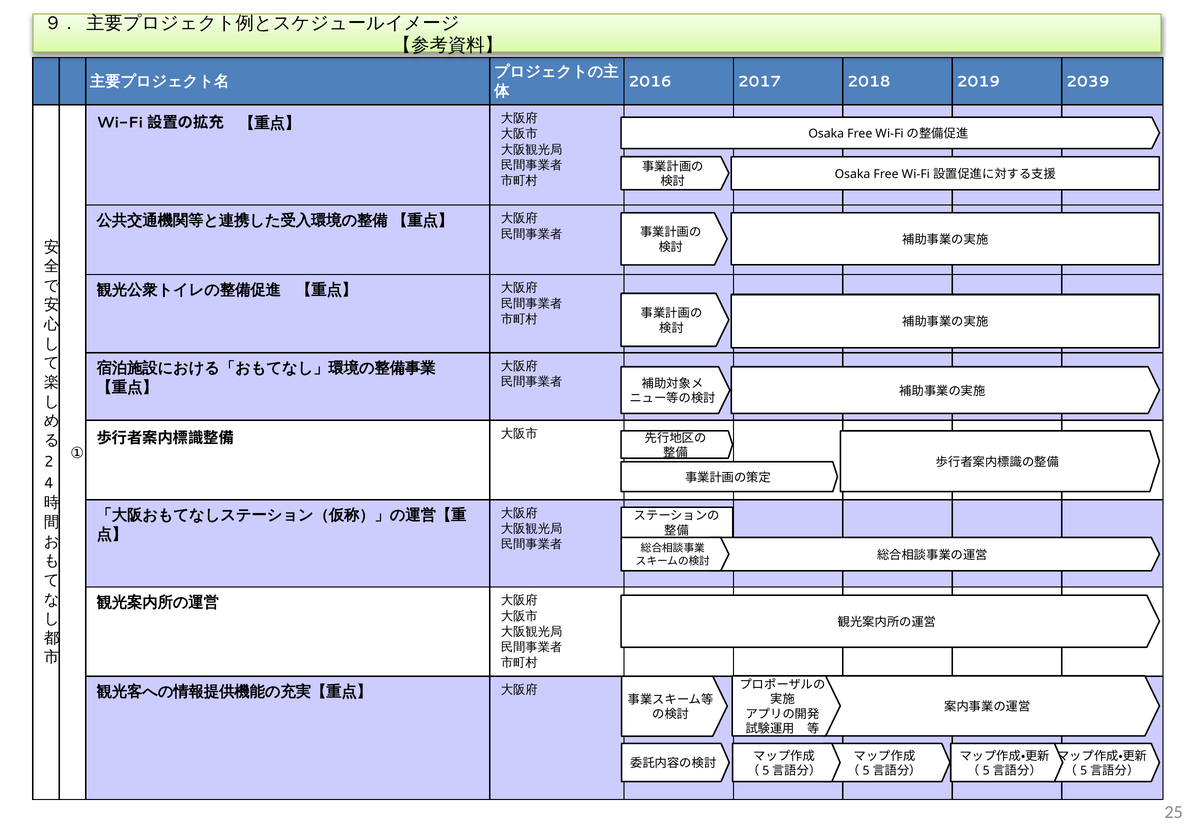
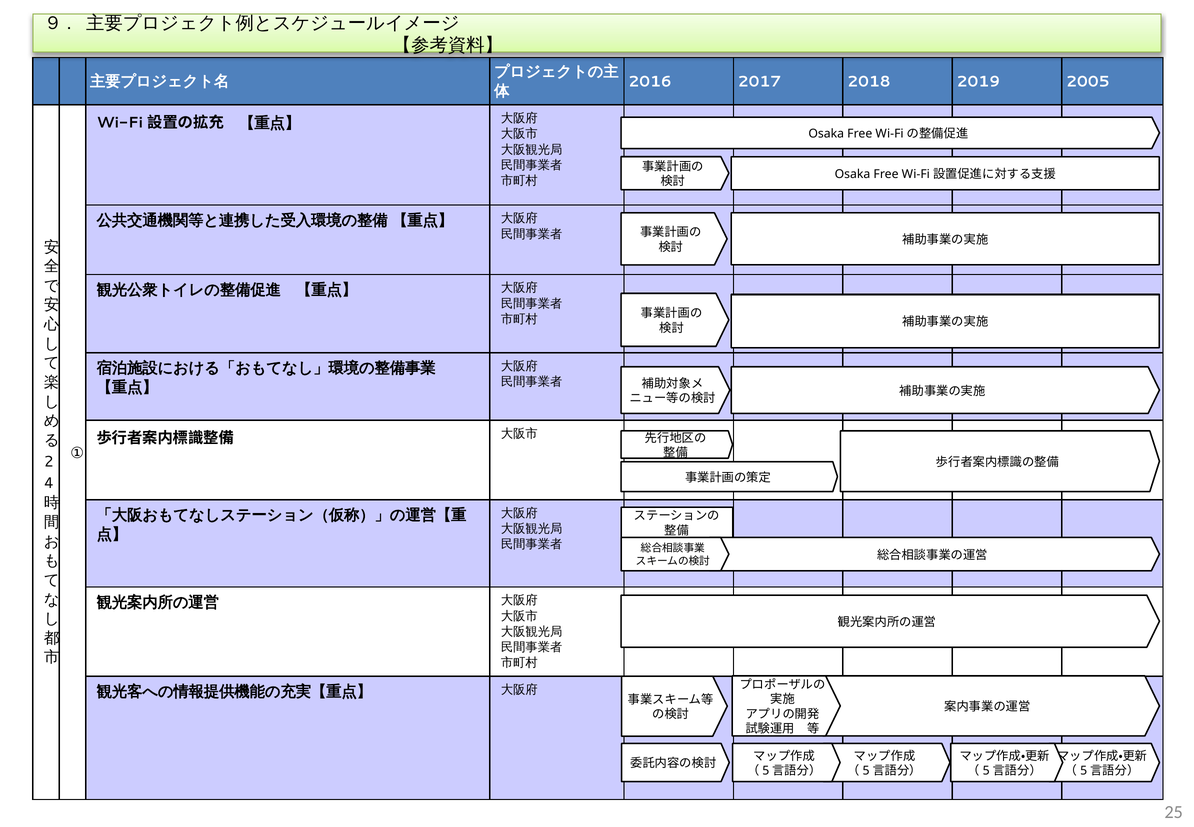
2039: 2039 -> 2005
